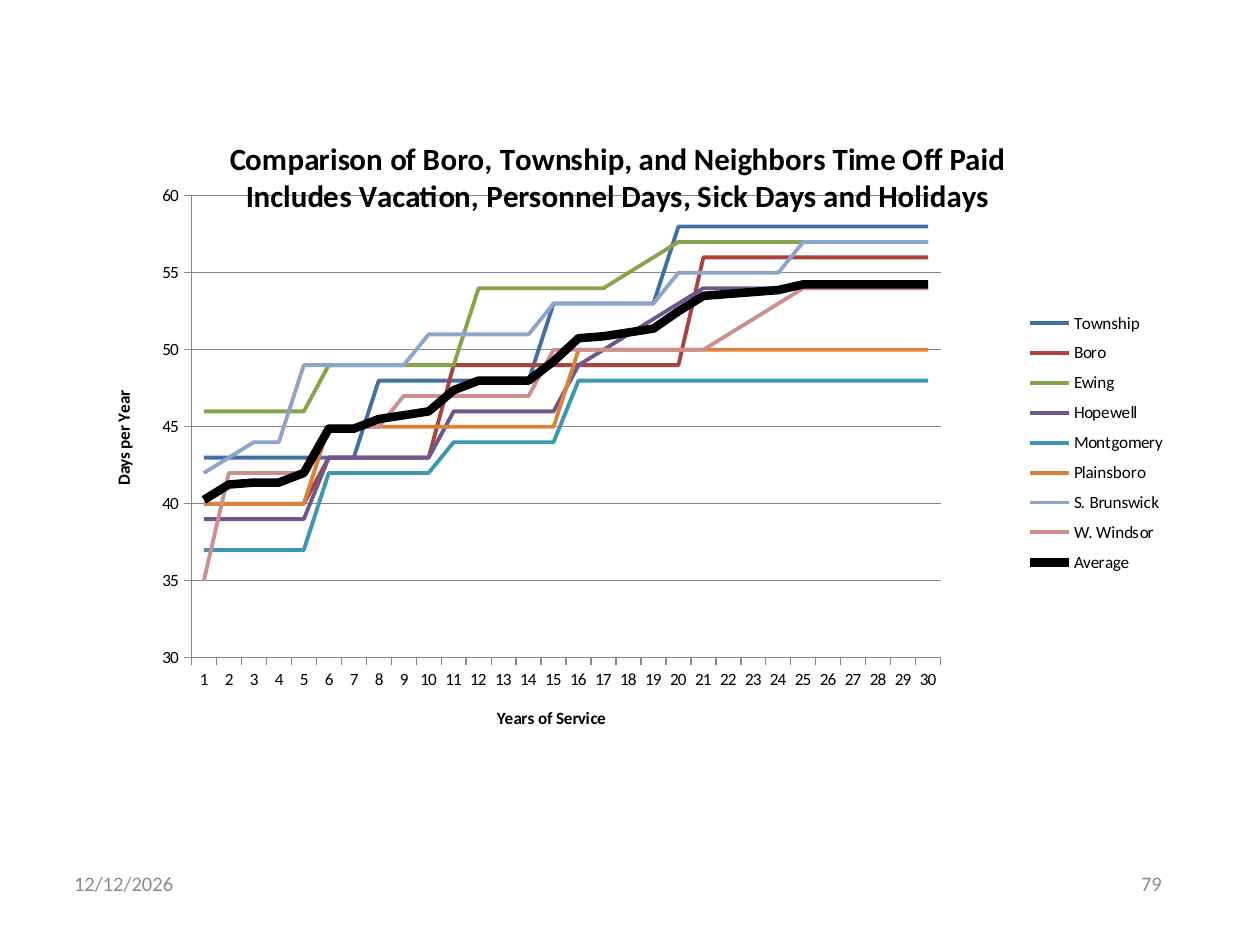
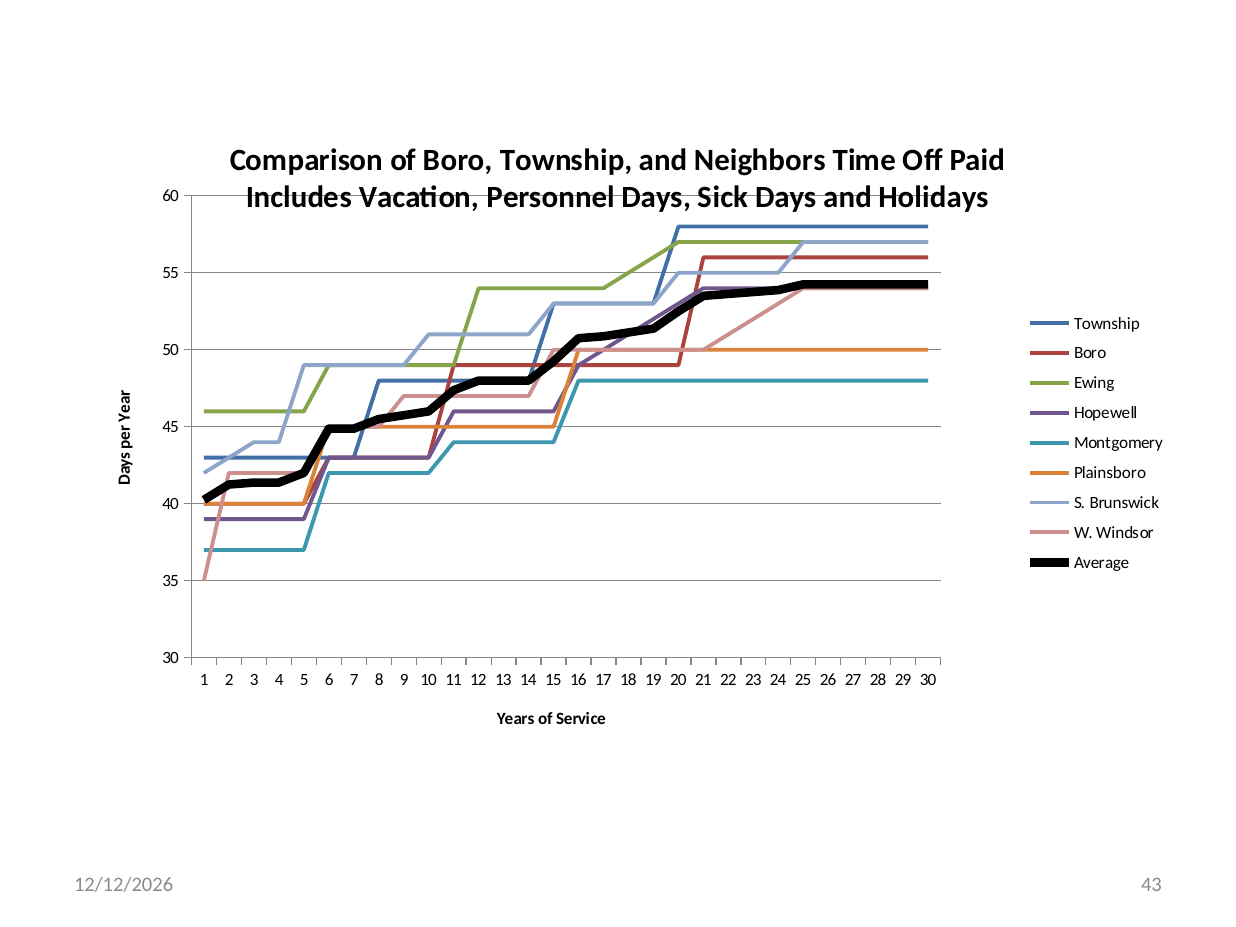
79: 79 -> 43
